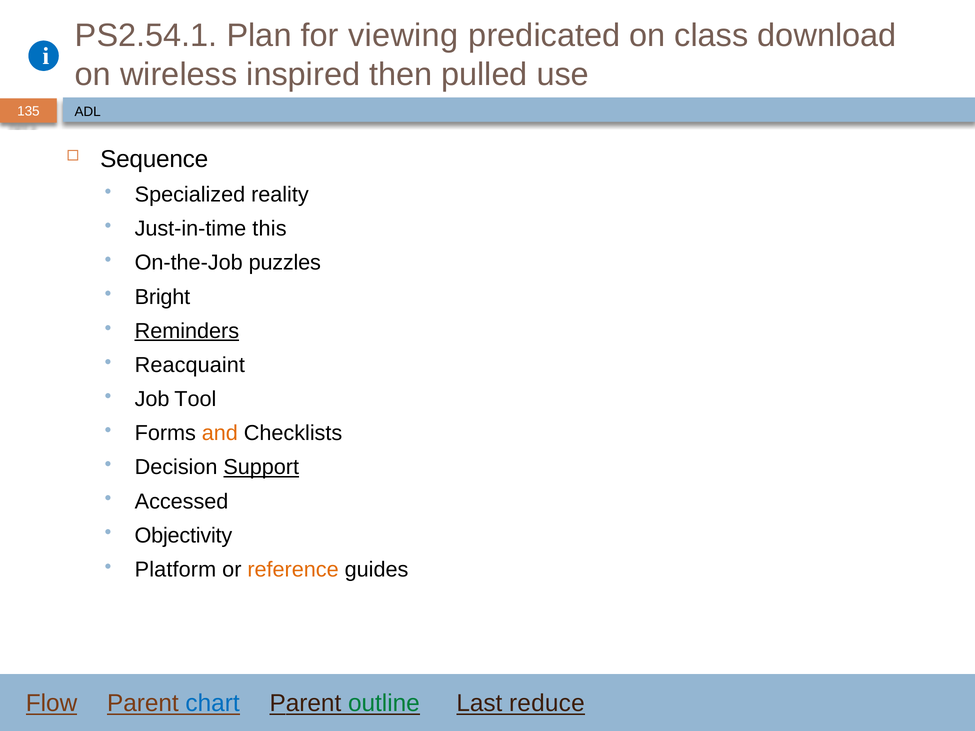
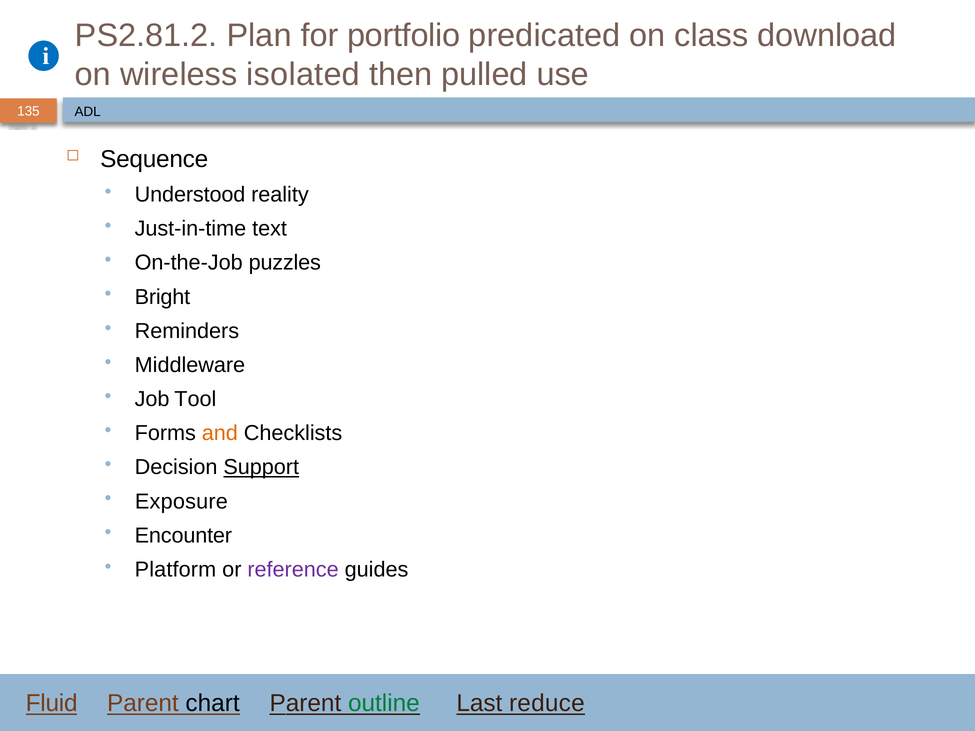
PS2.54.1: PS2.54.1 -> PS2.81.2
viewing: viewing -> portfolio
inspired: inspired -> isolated
Specialized: Specialized -> Understood
this: this -> text
Reminders underline: present -> none
Reacquaint: Reacquaint -> Middleware
Accessed: Accessed -> Exposure
Objectivity: Objectivity -> Encounter
reference colour: orange -> purple
Flow: Flow -> Fluid
chart colour: blue -> black
